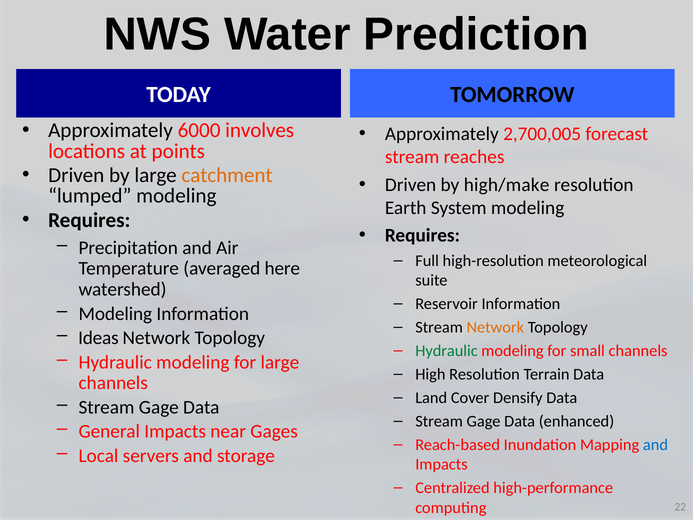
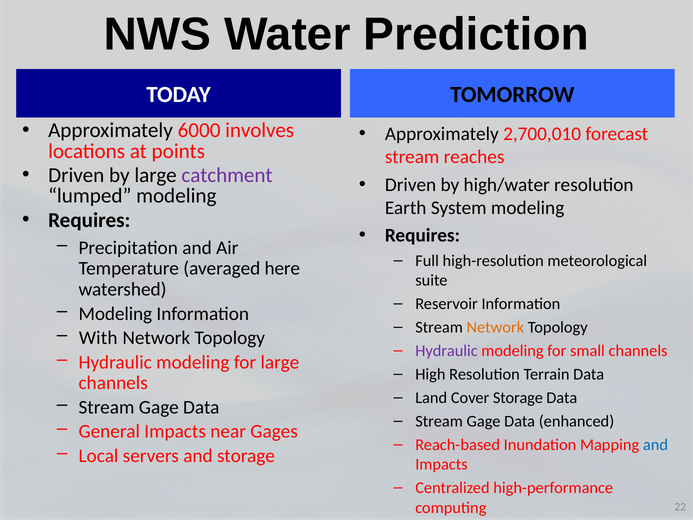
2,700,005: 2,700,005 -> 2,700,010
catchment colour: orange -> purple
high/make: high/make -> high/water
Ideas: Ideas -> With
Hydraulic at (446, 351) colour: green -> purple
Cover Densify: Densify -> Storage
